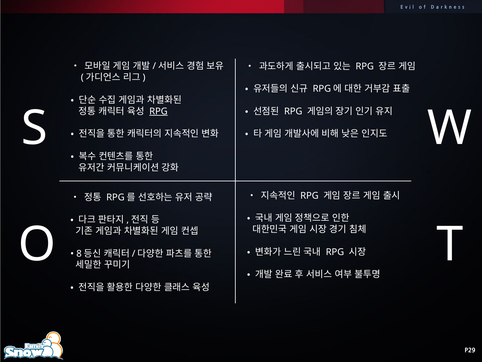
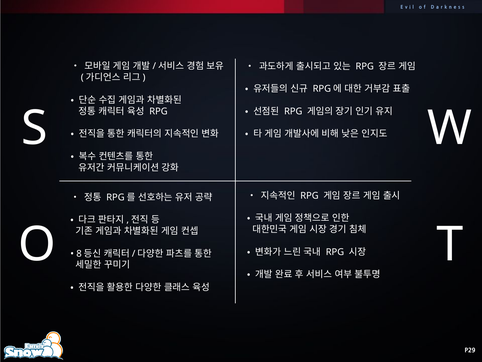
RPG at (158, 111) underline: present -> none
